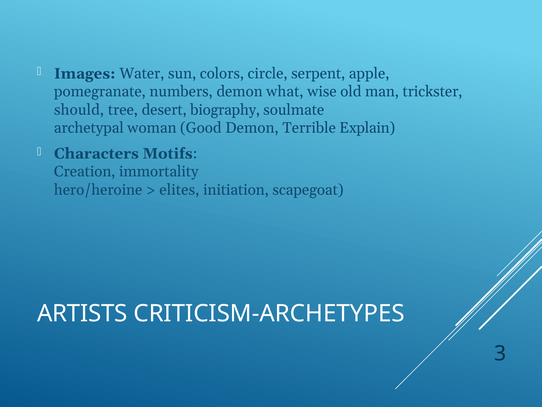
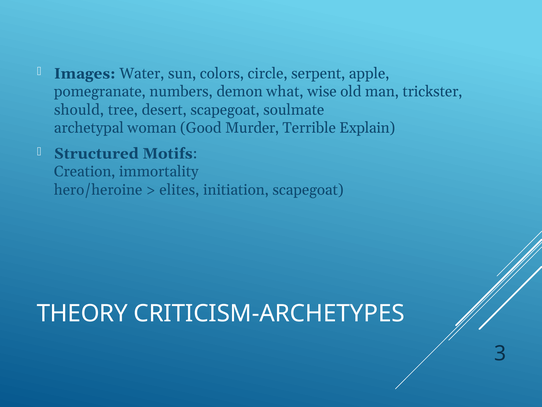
desert biography: biography -> scapegoat
Good Demon: Demon -> Murder
Characters: Characters -> Structured
ARTISTS: ARTISTS -> THEORY
